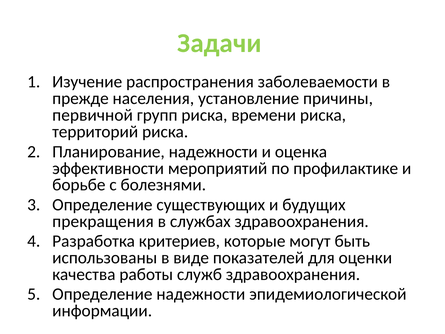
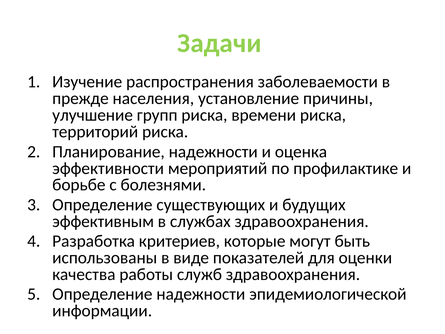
первичной: первичной -> улучшение
прекращения: прекращения -> эффективным
